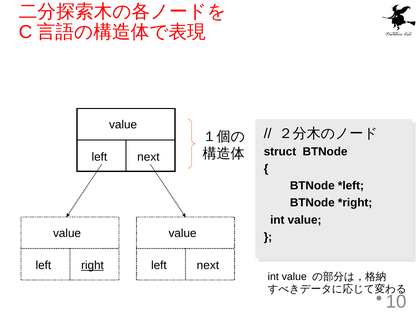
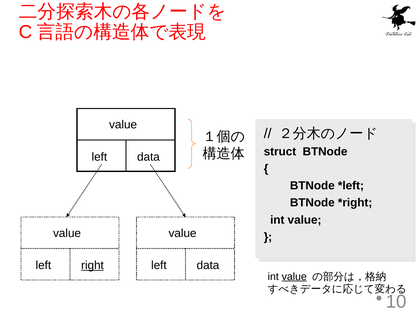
next at (148, 157): next -> data
next at (208, 265): next -> data
value at (294, 277) underline: none -> present
